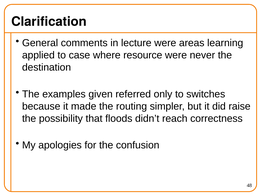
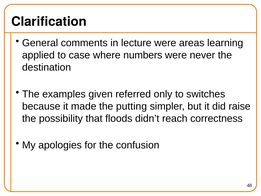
resource: resource -> numbers
routing: routing -> putting
